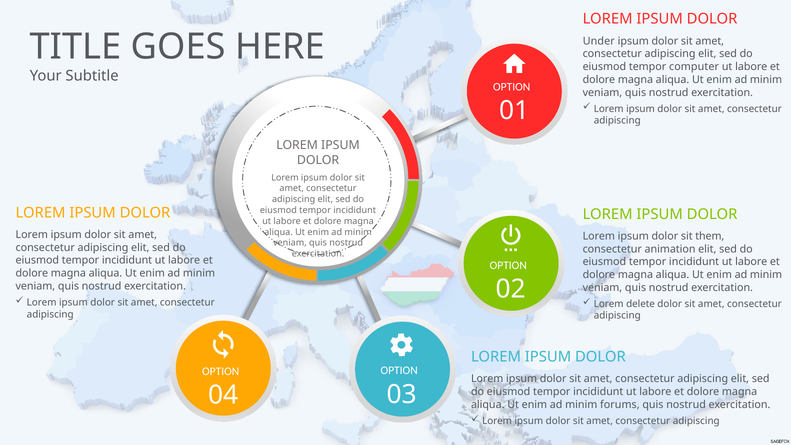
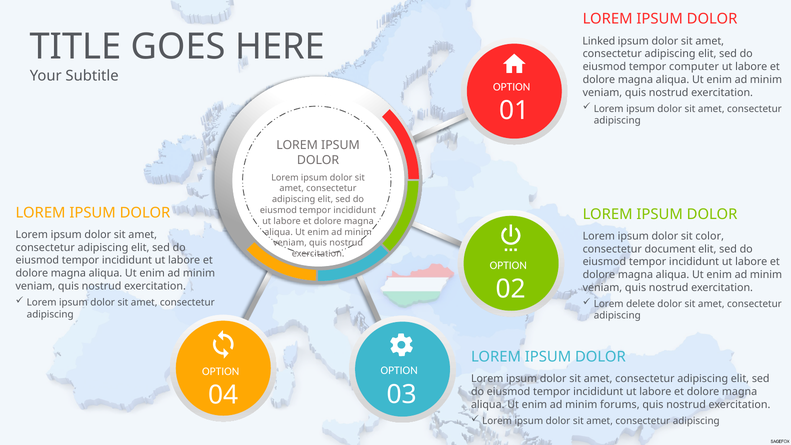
Under: Under -> Linked
them: them -> color
animation: animation -> document
